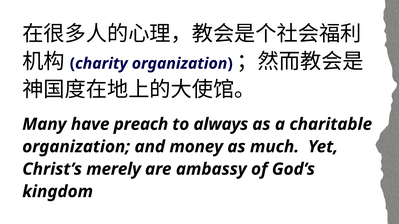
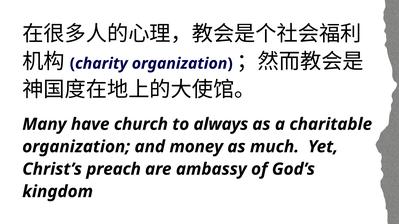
preach: preach -> church
merely: merely -> preach
